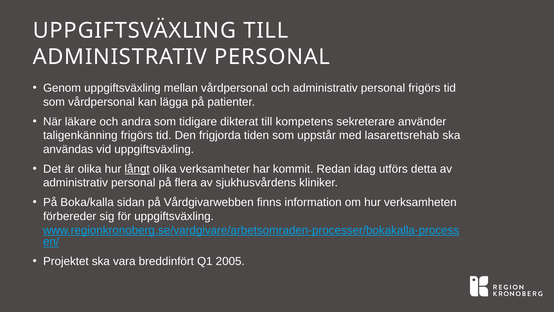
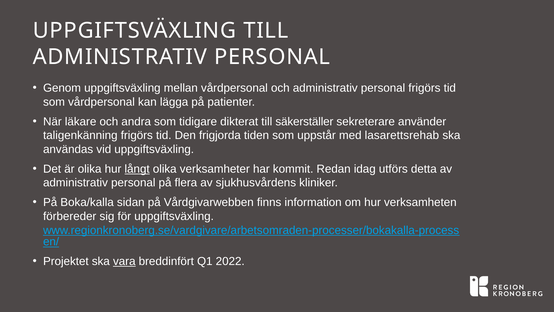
kompetens: kompetens -> säkerställer
vara underline: none -> present
2005: 2005 -> 2022
